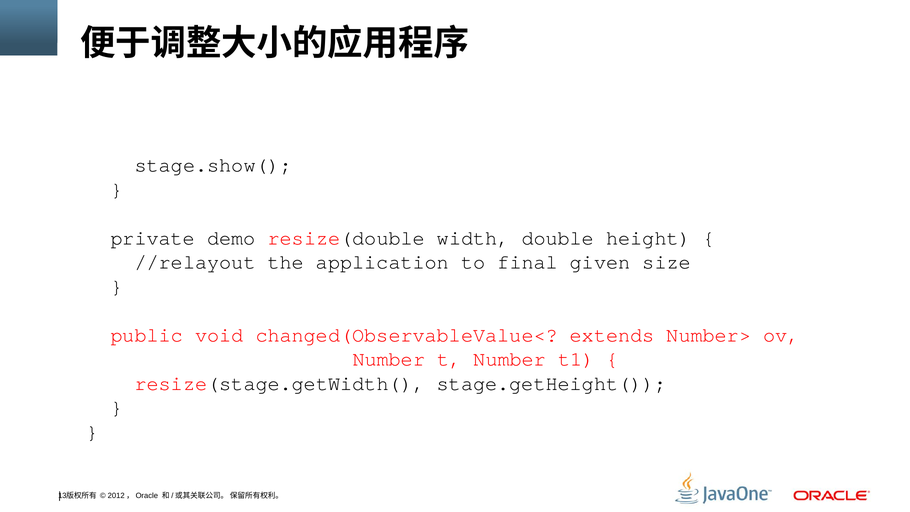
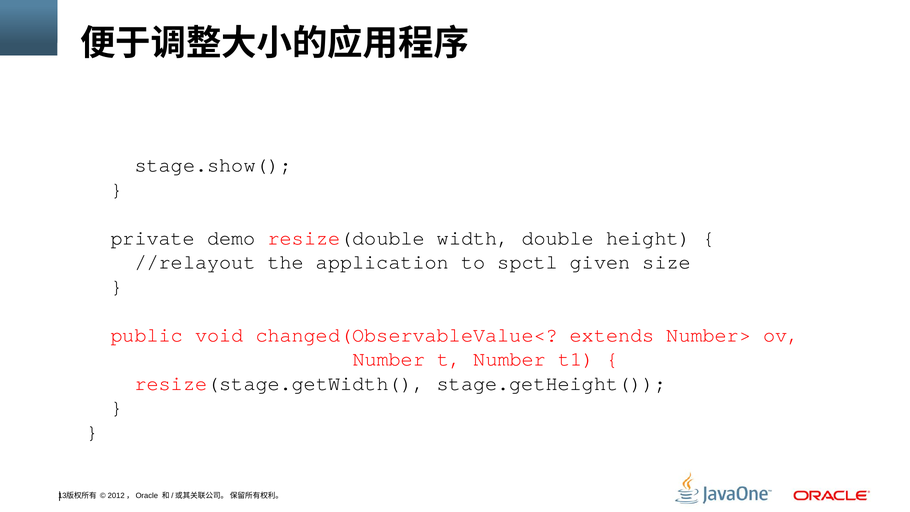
final: final -> spctl
